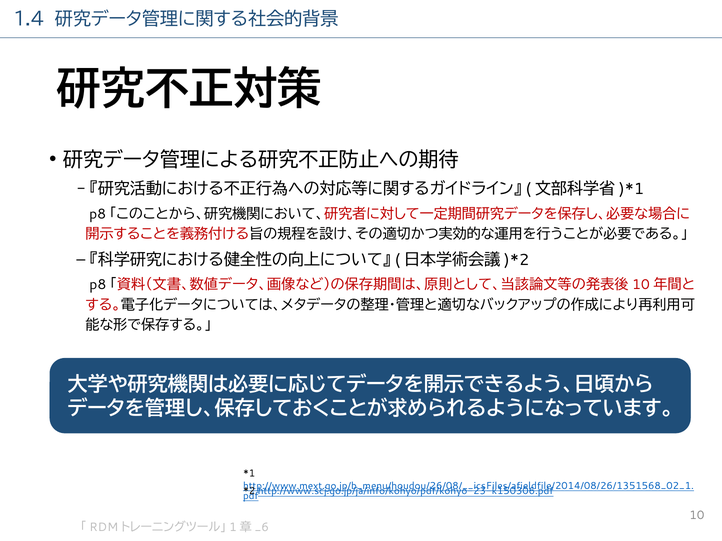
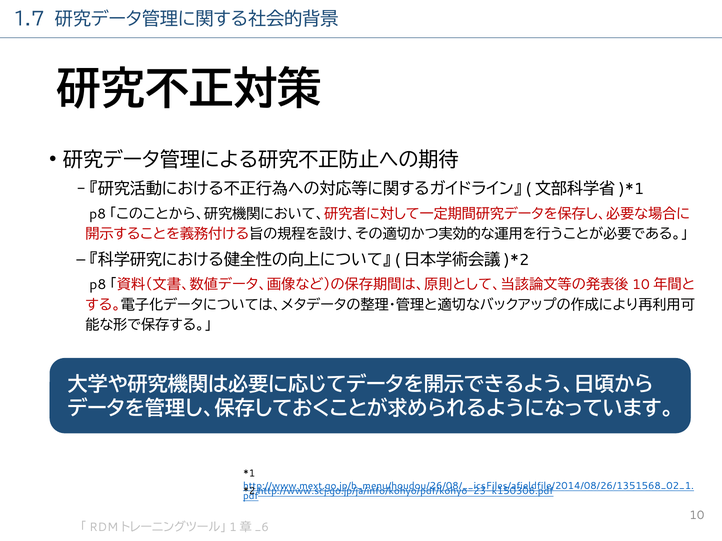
1.4: 1.4 -> 1.7
